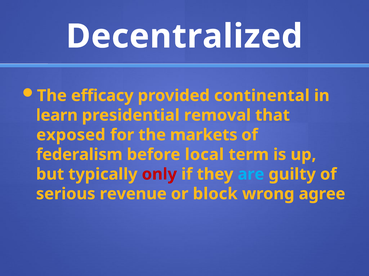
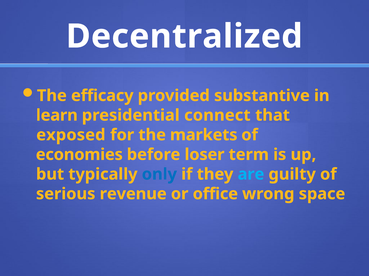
continental: continental -> substantive
removal: removal -> connect
federalism: federalism -> economies
local: local -> loser
only colour: red -> blue
block: block -> office
agree: agree -> space
